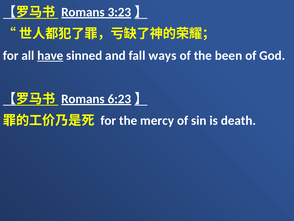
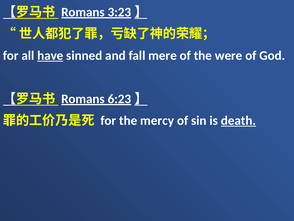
ways: ways -> mere
been: been -> were
death underline: none -> present
